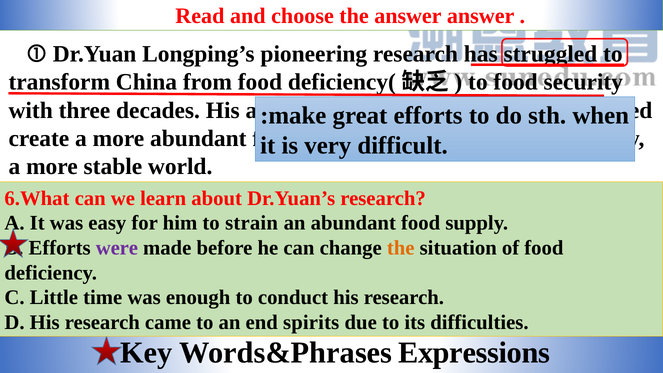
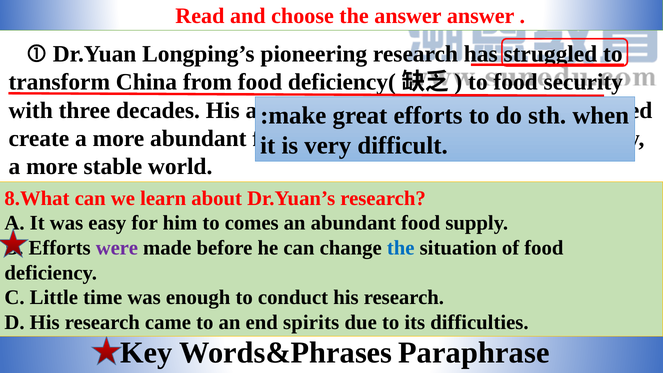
6.What: 6.What -> 8.What
strain: strain -> comes
the at (401, 248) colour: orange -> blue
Expressions: Expressions -> Paraphrase
